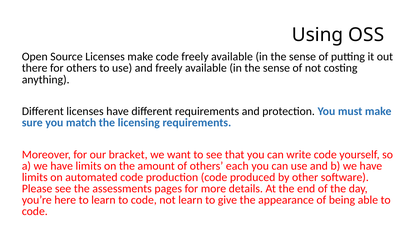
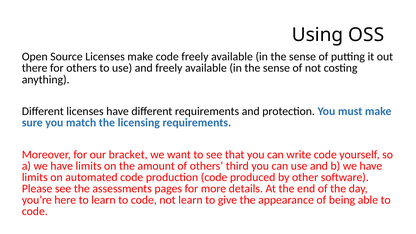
each: each -> third
